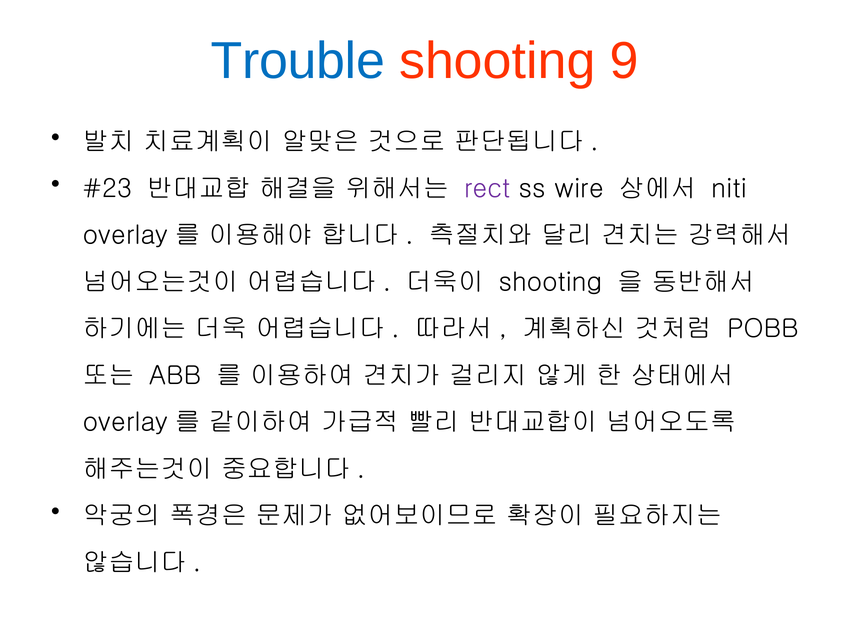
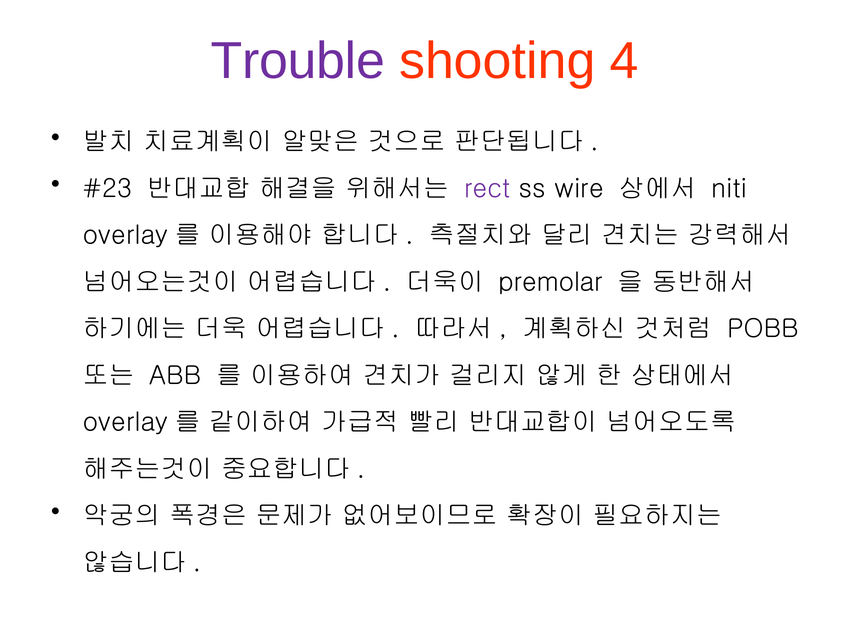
Trouble colour: blue -> purple
9: 9 -> 4
shooting at (551, 282): shooting -> premolar
